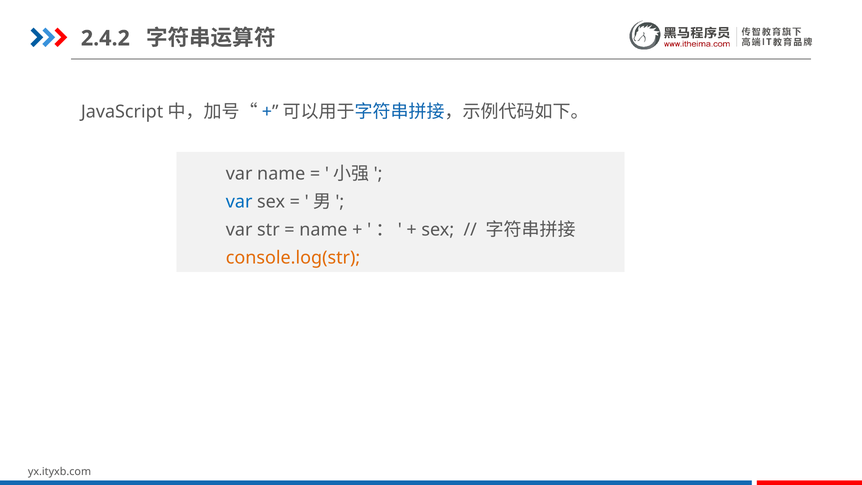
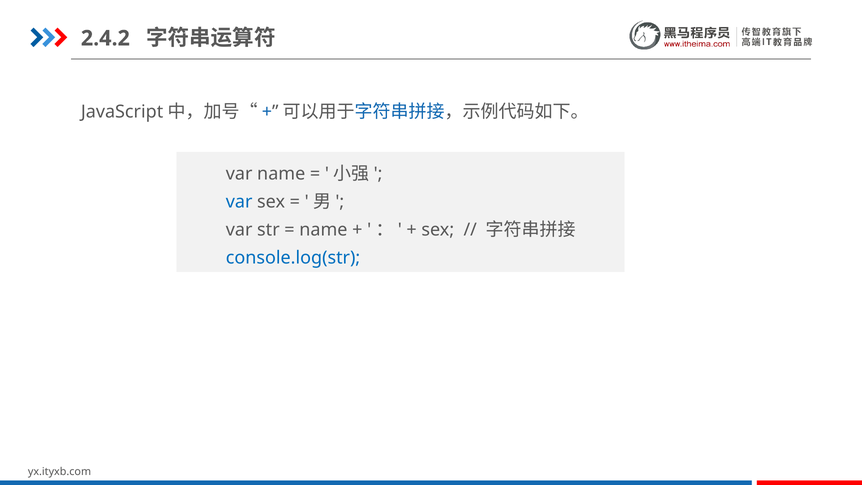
console.log(str colour: orange -> blue
